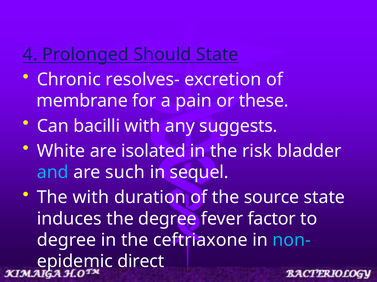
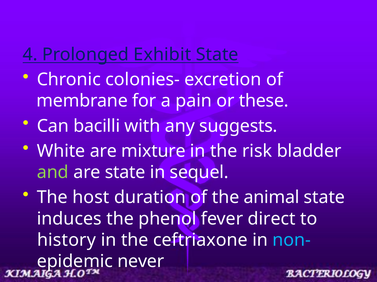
Should: Should -> Exhibit
resolves-: resolves- -> colonies-
isolated: isolated -> mixture
and colour: light blue -> light green
are such: such -> state
The with: with -> host
source: source -> animal
the degree: degree -> phenol
factor: factor -> direct
degree at (67, 241): degree -> history
direct: direct -> never
